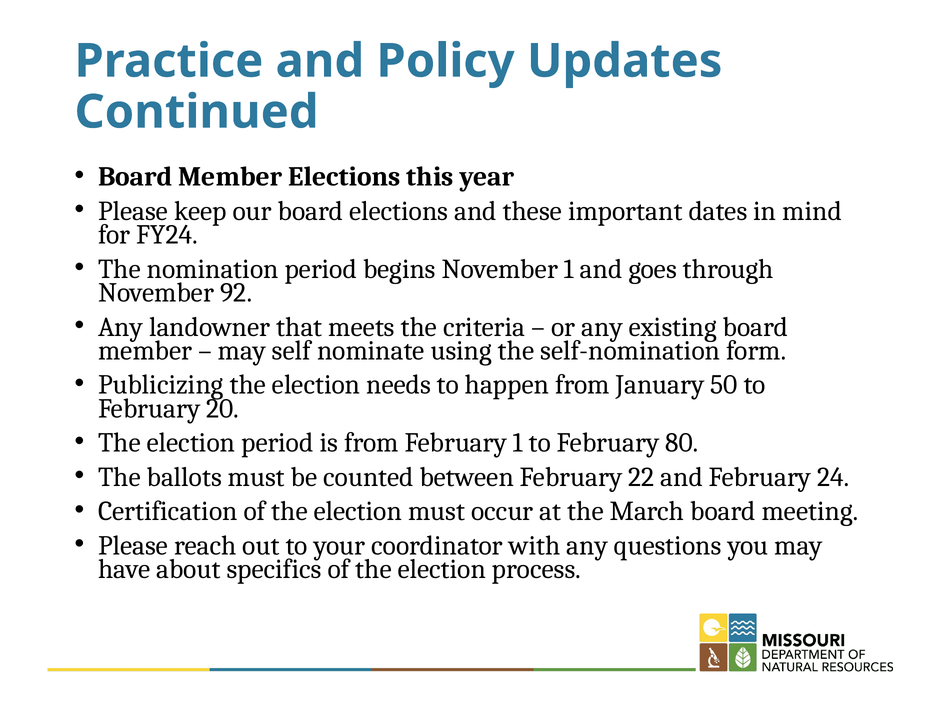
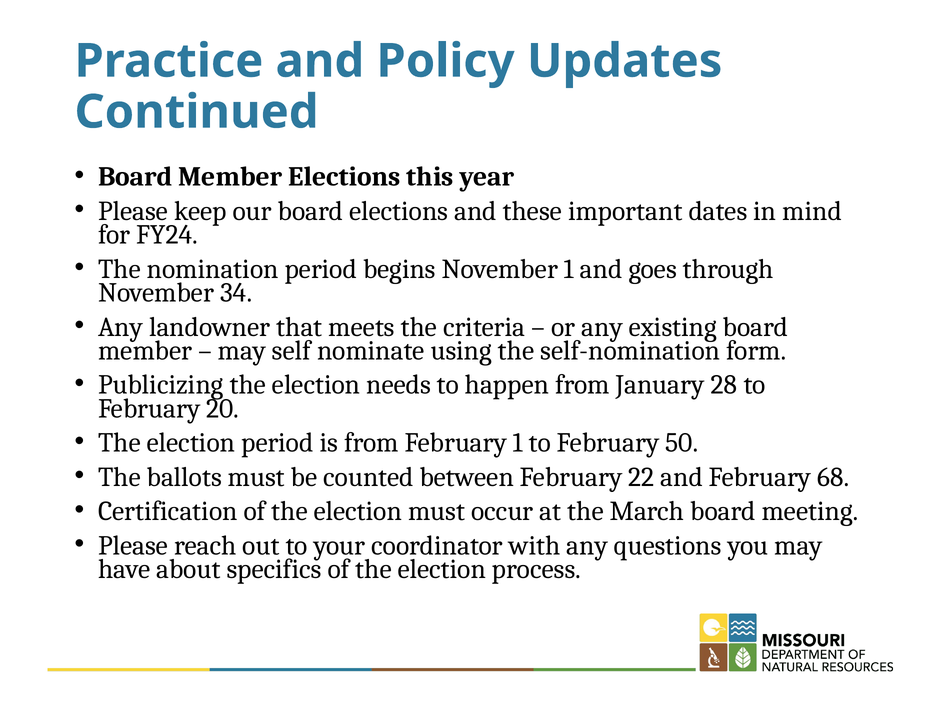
92: 92 -> 34
50: 50 -> 28
80: 80 -> 50
24: 24 -> 68
